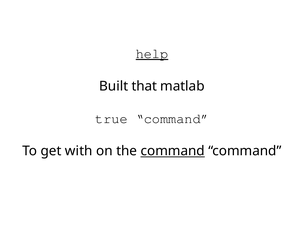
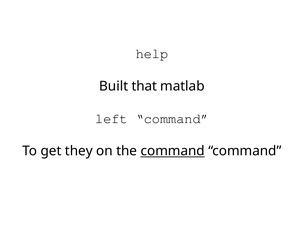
help underline: present -> none
true: true -> left
with: with -> they
